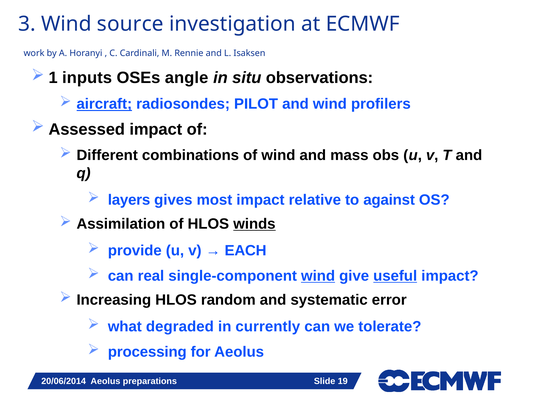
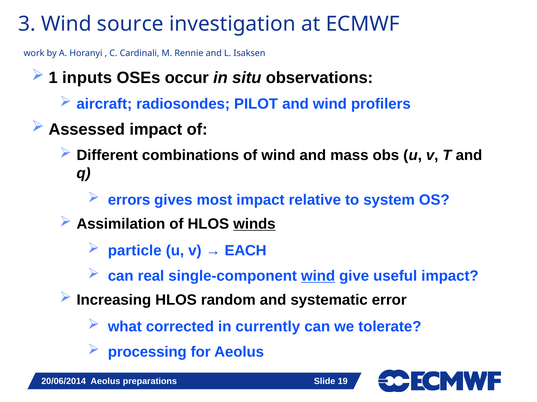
angle: angle -> occur
aircraft underline: present -> none
layers: layers -> errors
against: against -> system
provide: provide -> particle
useful underline: present -> none
degraded: degraded -> corrected
